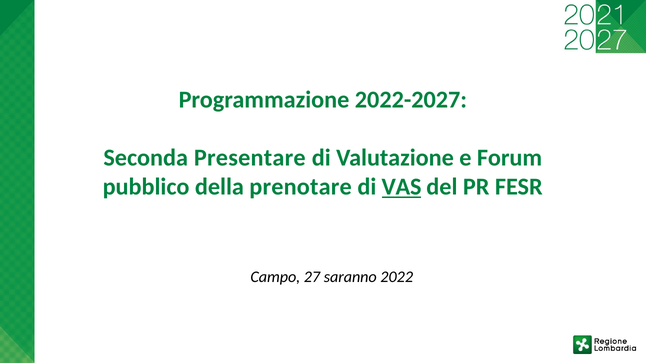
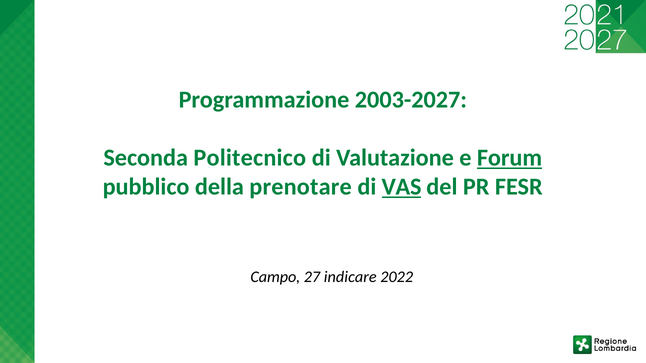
2022-2027: 2022-2027 -> 2003-2027
Presentare: Presentare -> Politecnico
Forum underline: none -> present
saranno: saranno -> indicare
